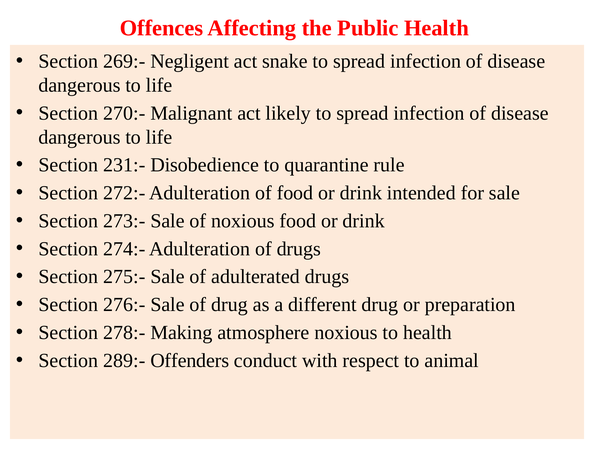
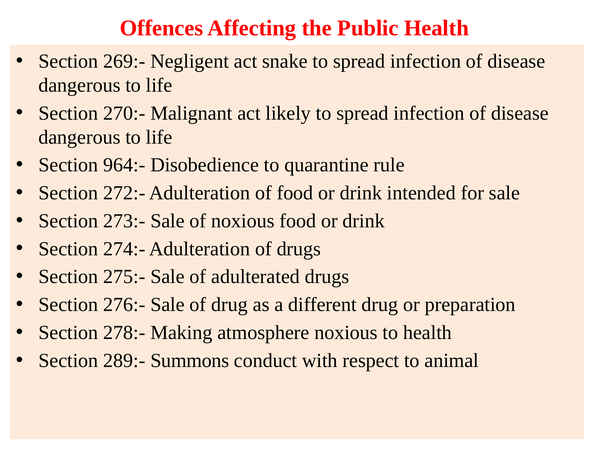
231:-: 231:- -> 964:-
Offenders: Offenders -> Summons
